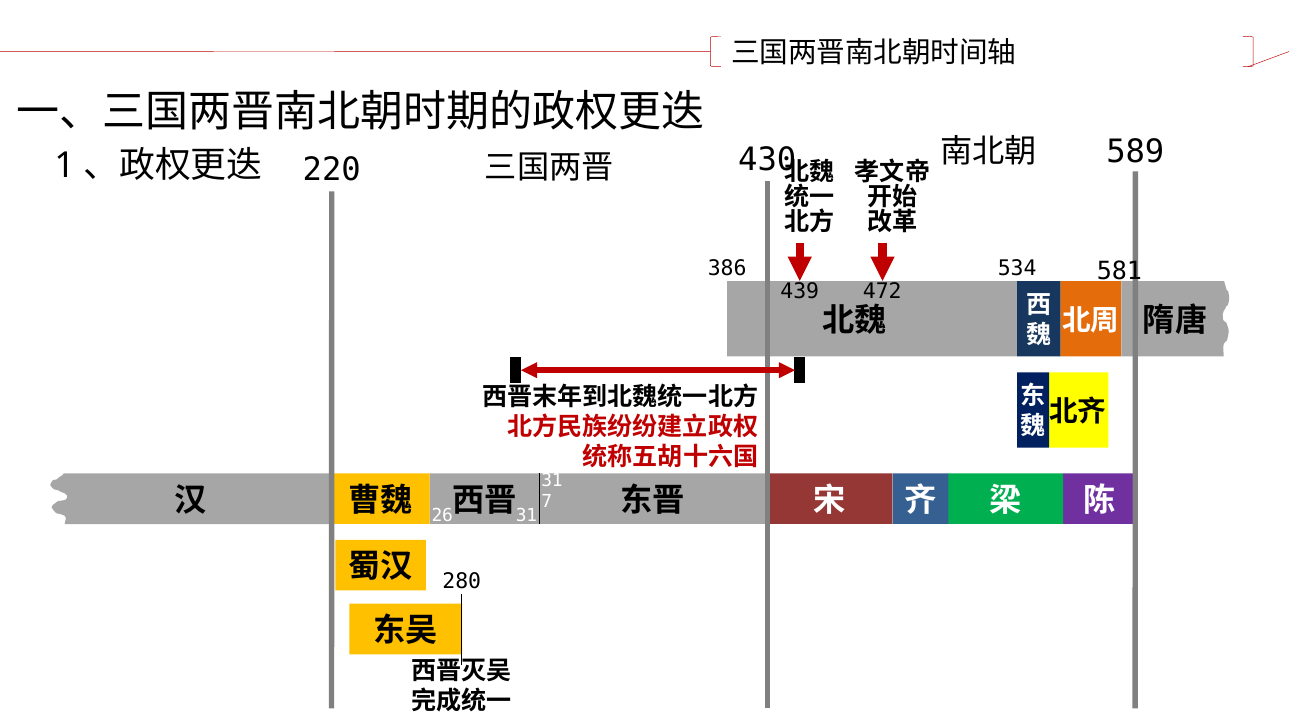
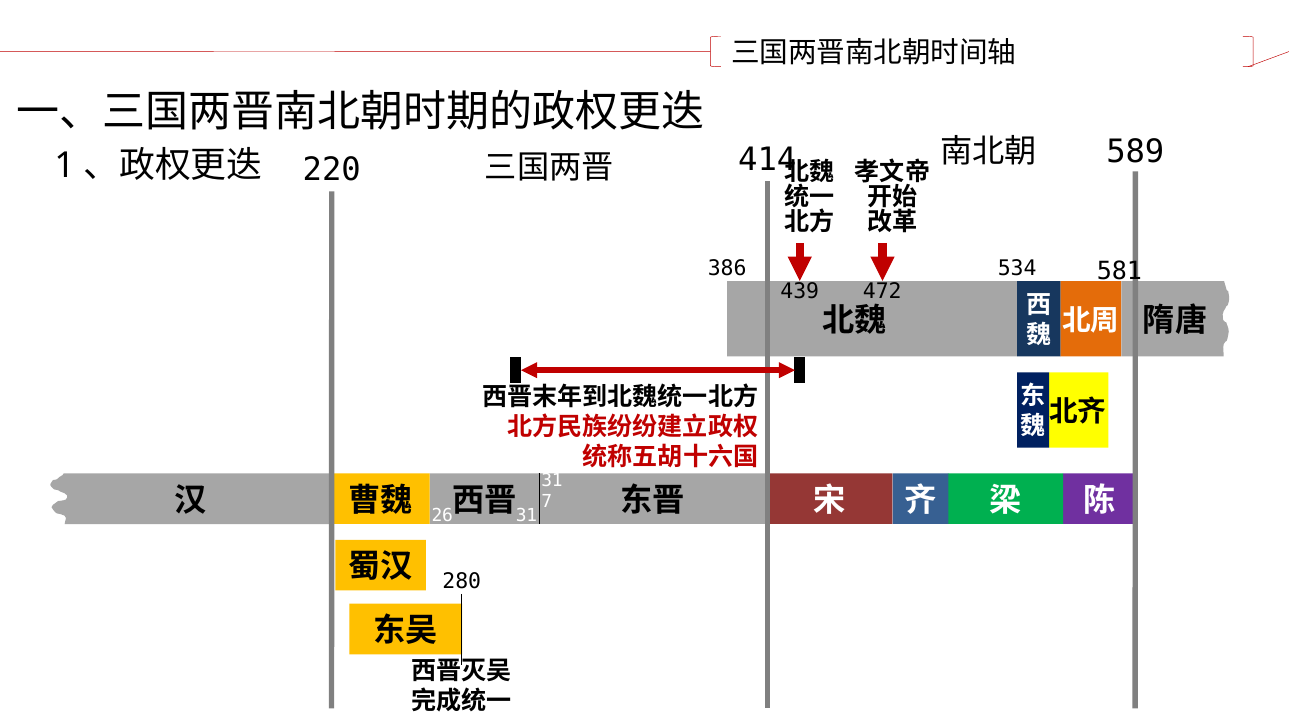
430: 430 -> 414
